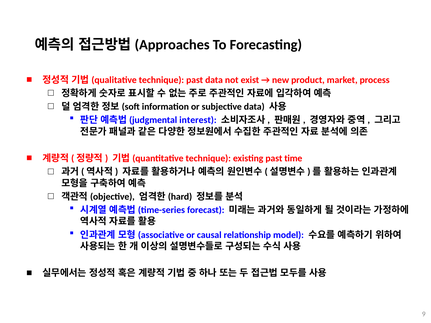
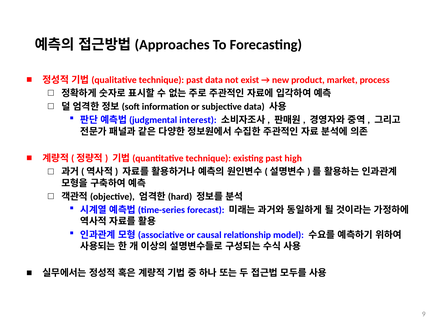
time: time -> high
